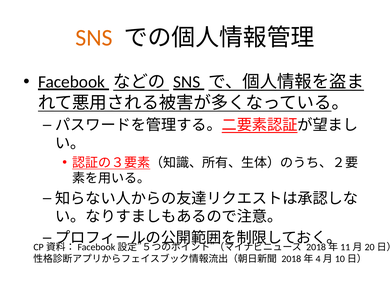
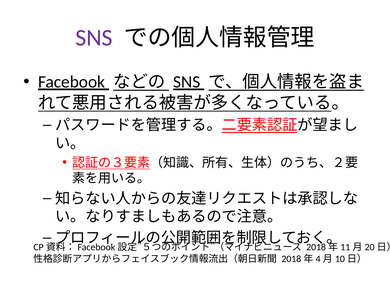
SNS at (94, 38) colour: orange -> purple
